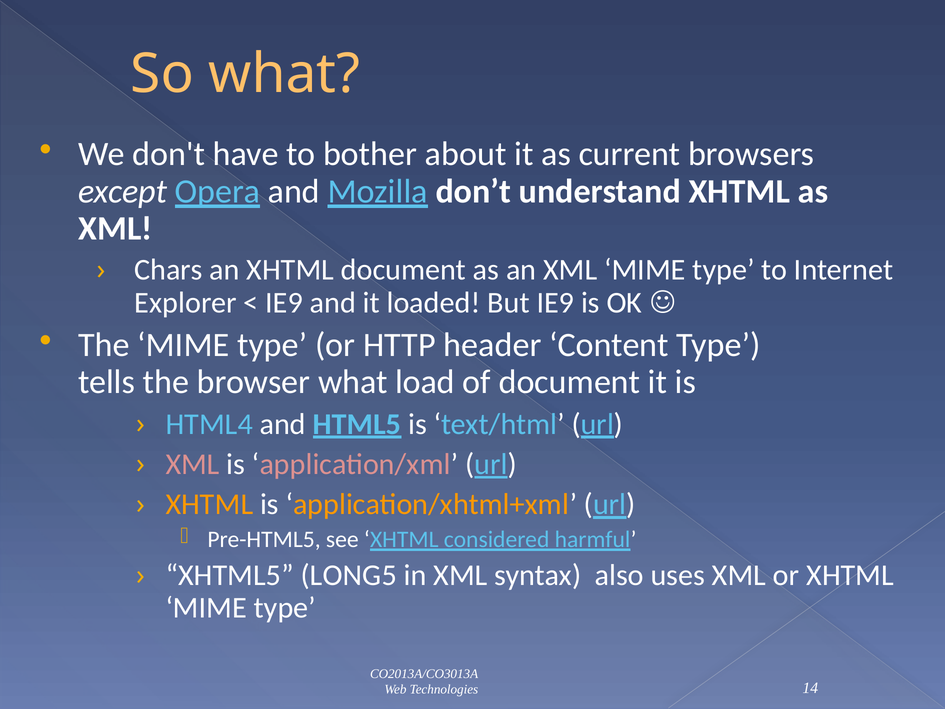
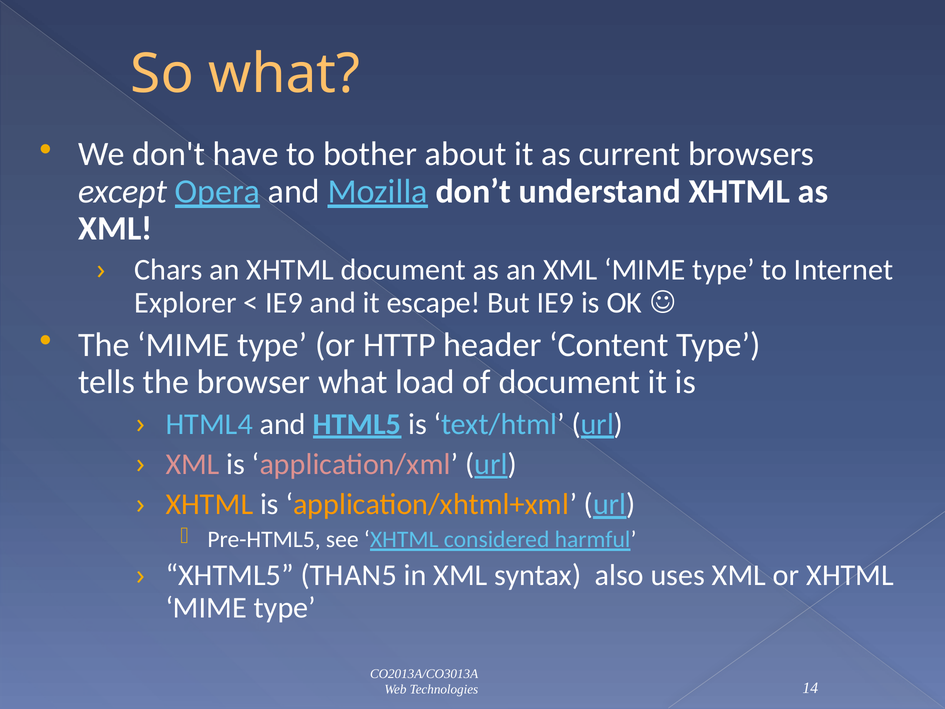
loaded: loaded -> escape
LONG5: LONG5 -> THAN5
